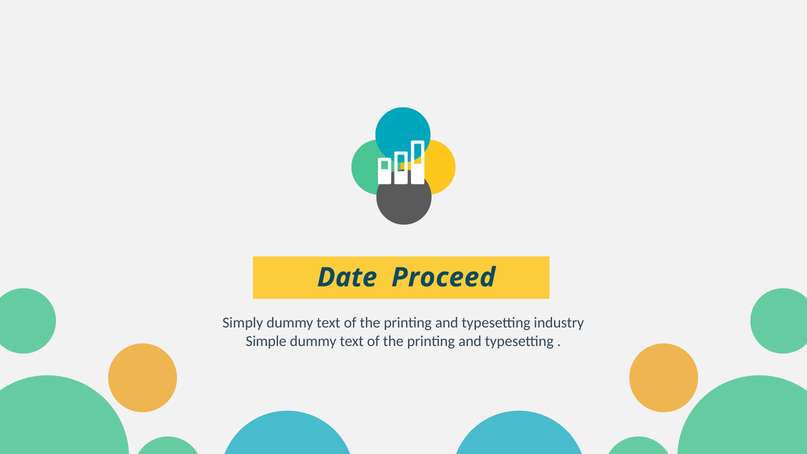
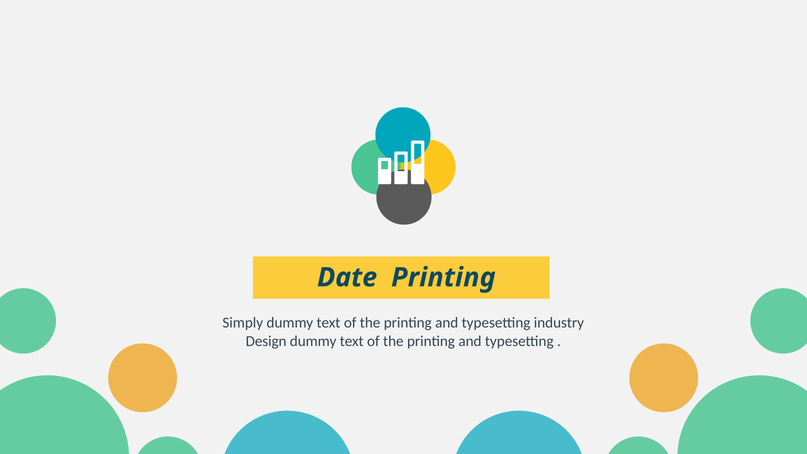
Date Proceed: Proceed -> Printing
Simple: Simple -> Design
